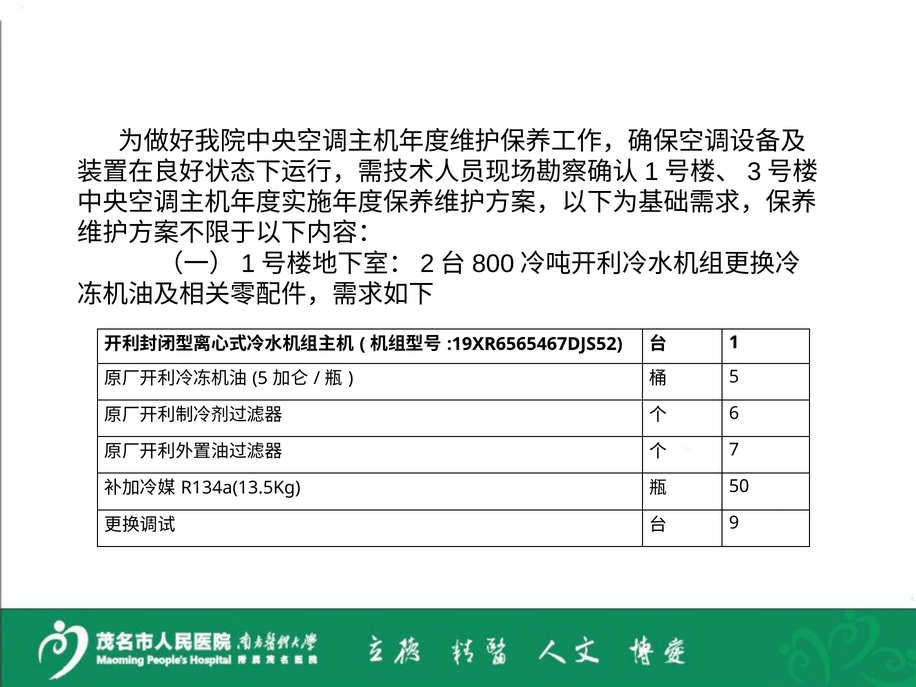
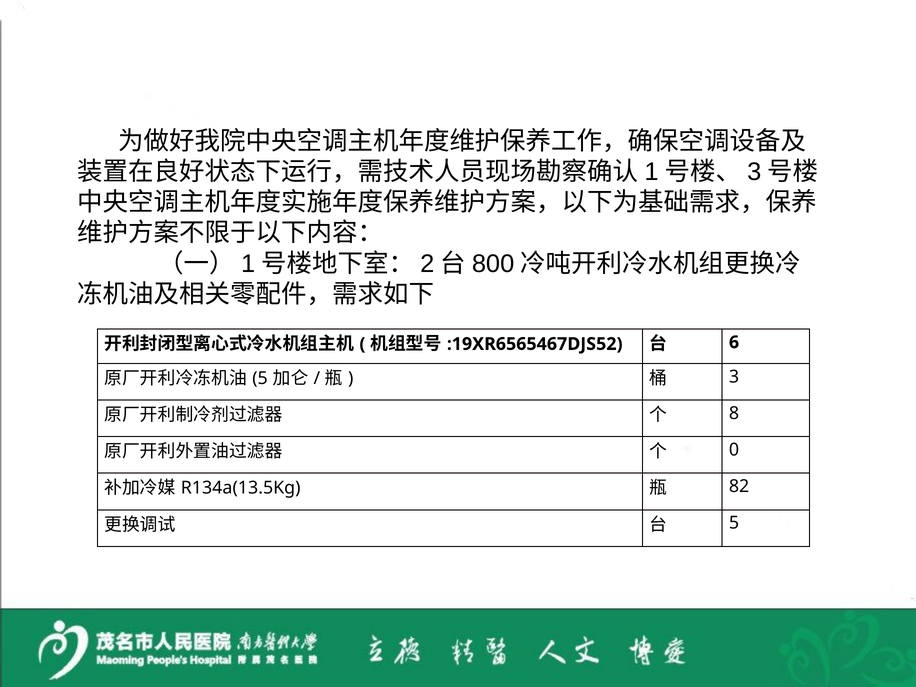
1: 1 -> 6
5 at (734, 377): 5 -> 3
6: 6 -> 8
7: 7 -> 0
50: 50 -> 82
9 at (734, 523): 9 -> 5
